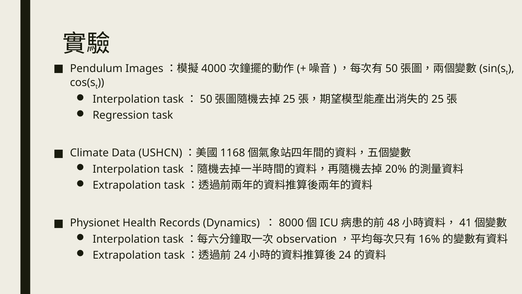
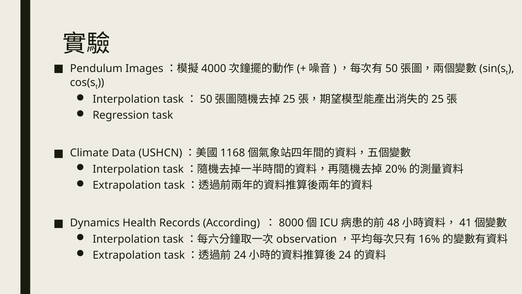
Physionet: Physionet -> Dynamics
Dynamics: Dynamics -> According
